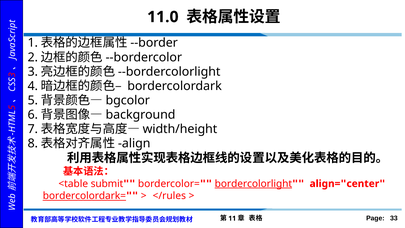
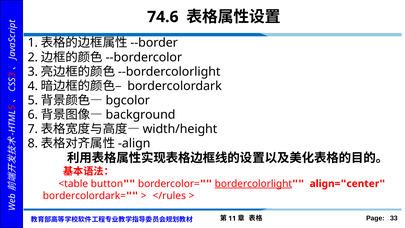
11.0: 11.0 -> 74.6
submit: submit -> button
bordercolordark= underline: present -> none
